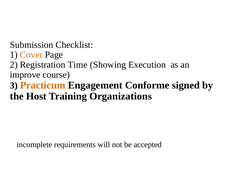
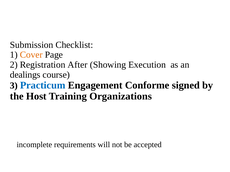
Time: Time -> After
improve: improve -> dealings
Practicum colour: orange -> blue
